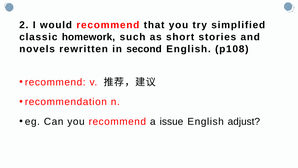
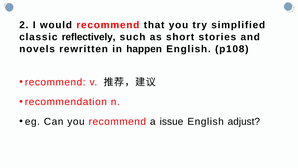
homework: homework -> reflectively
second: second -> happen
